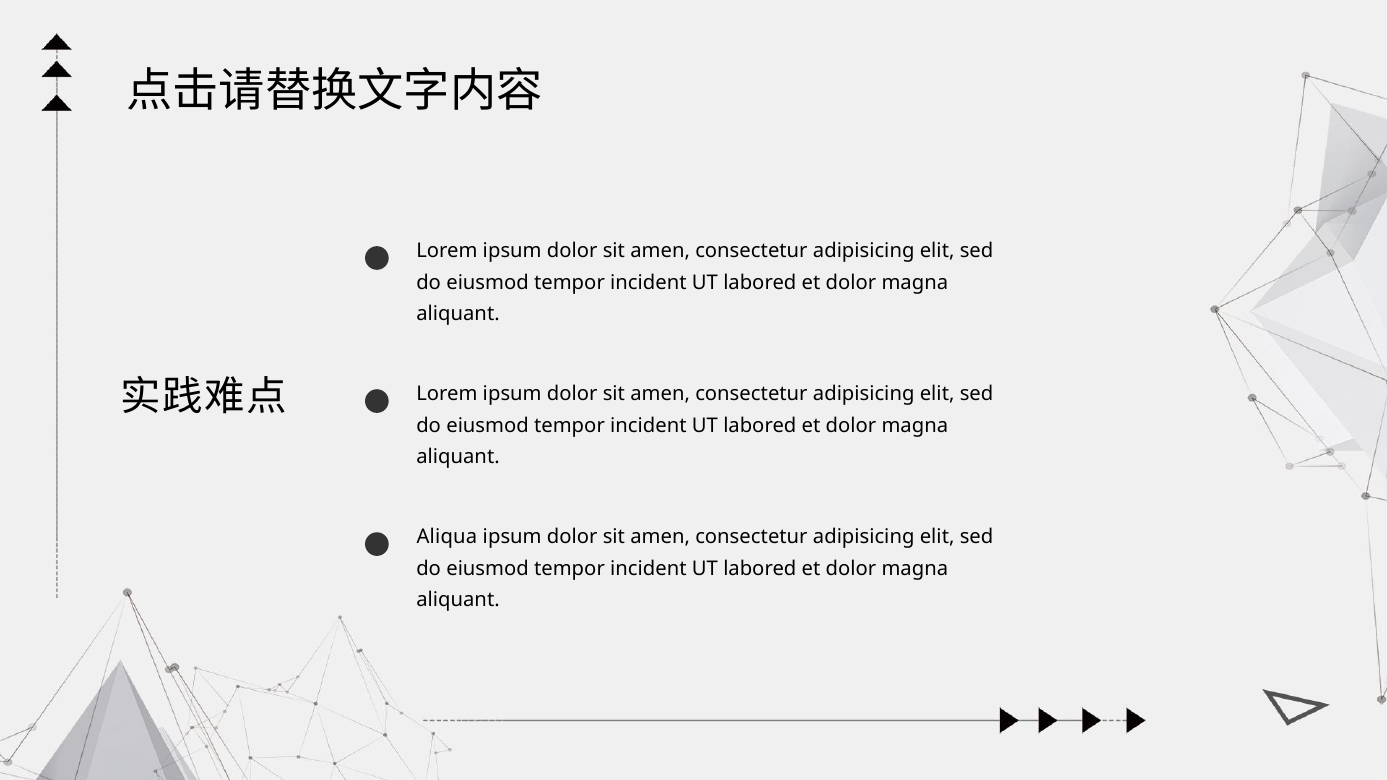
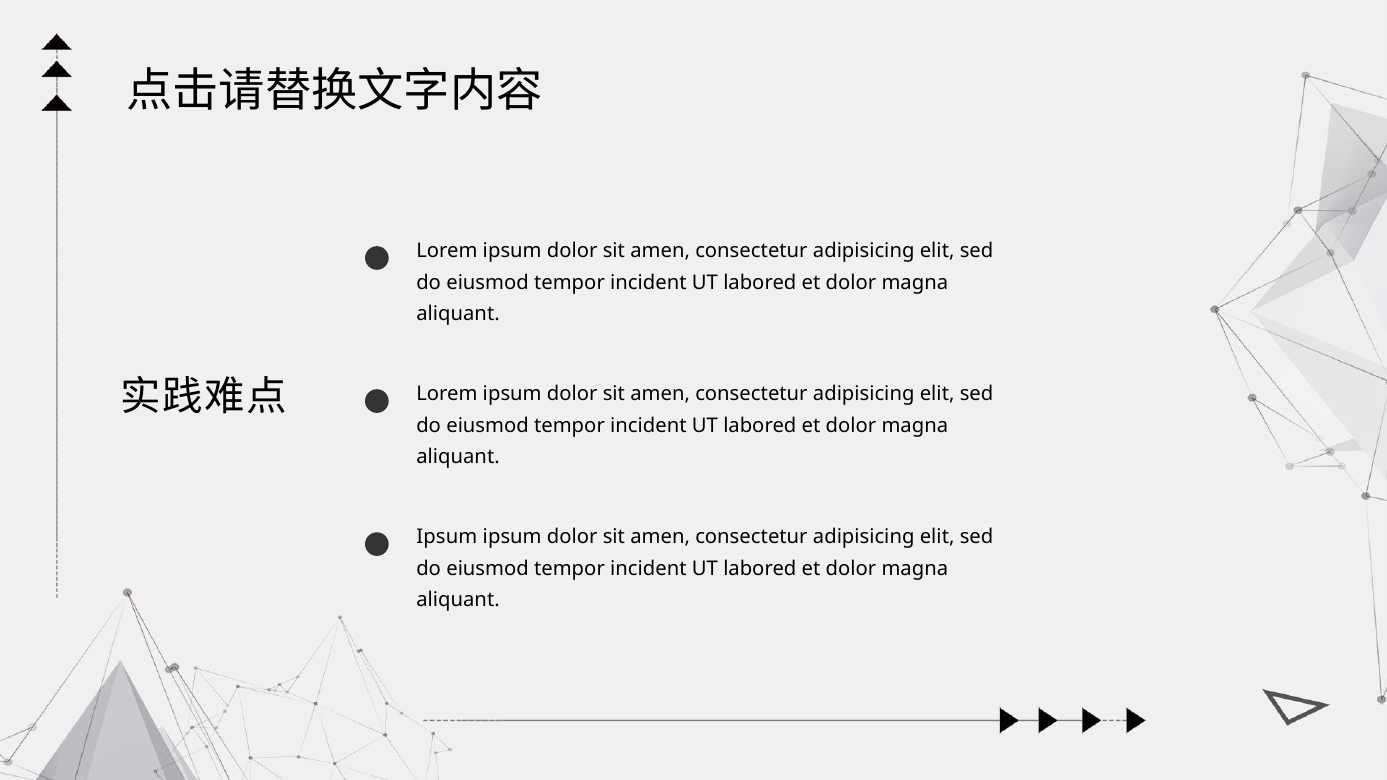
Aliqua at (447, 537): Aliqua -> Ipsum
